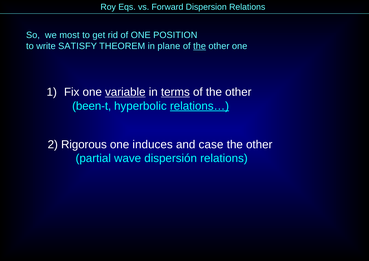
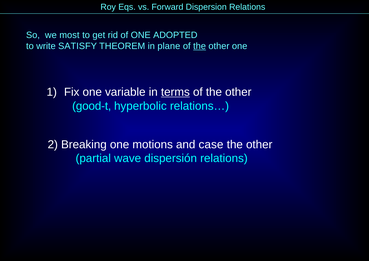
POSITION: POSITION -> ADOPTED
variable underline: present -> none
been-t: been-t -> good-t
relations… underline: present -> none
Rigorous: Rigorous -> Breaking
induces: induces -> motions
